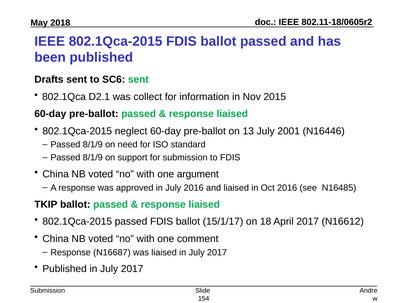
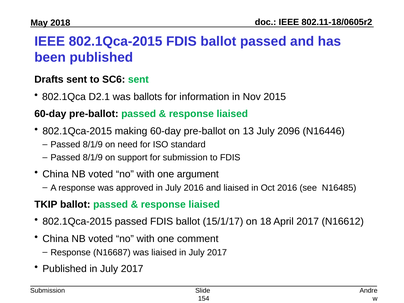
collect: collect -> ballots
neglect: neglect -> making
2001: 2001 -> 2096
